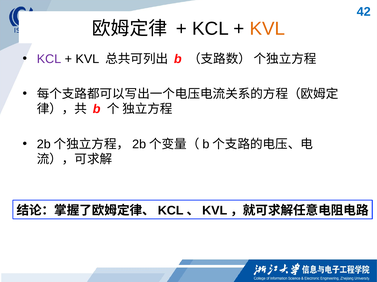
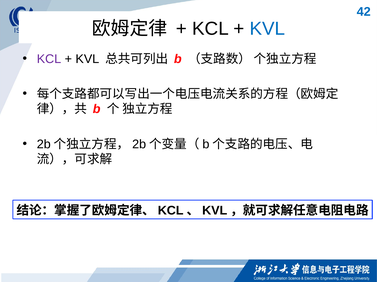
KVL at (267, 29) colour: orange -> blue
